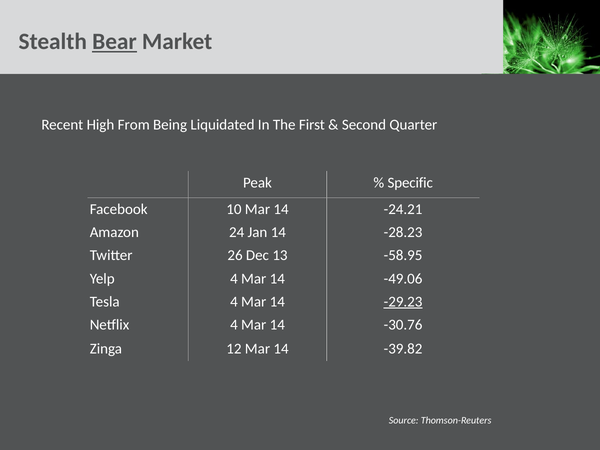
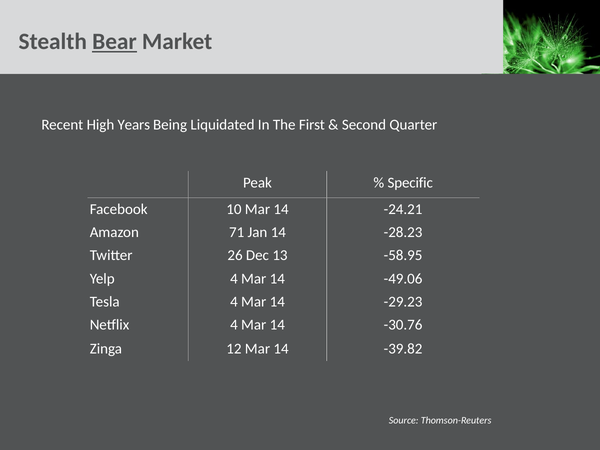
From: From -> Years
24: 24 -> 71
-29.23 underline: present -> none
